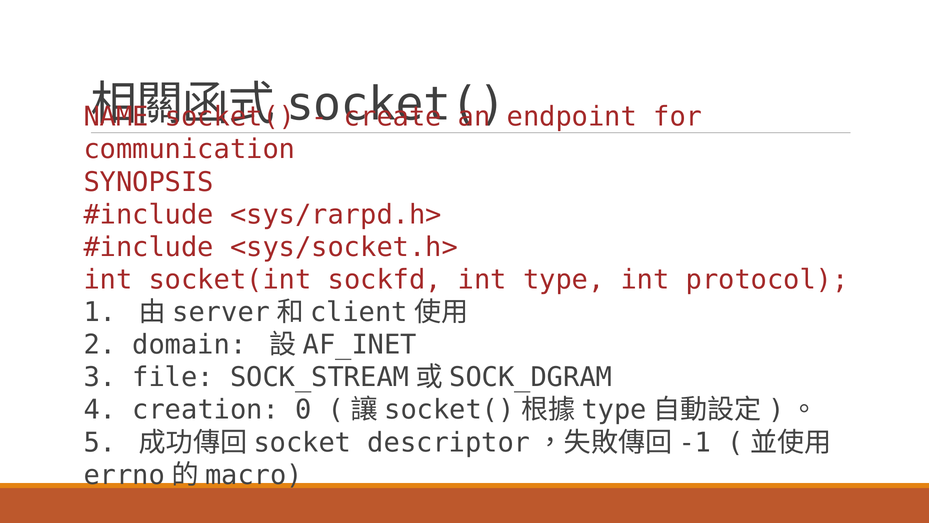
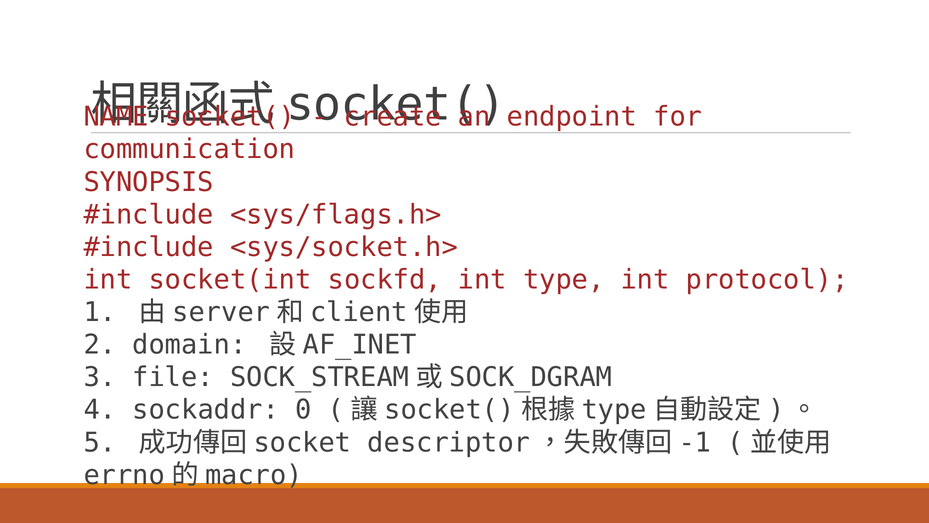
<sys/rarpd.h>: <sys/rarpd.h> -> <sys/flags.h>
creation: creation -> sockaddr
